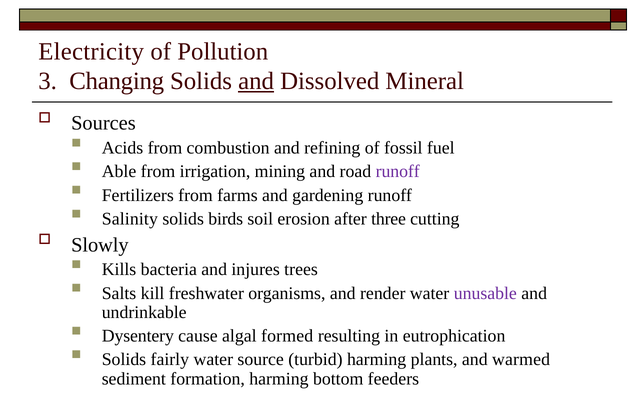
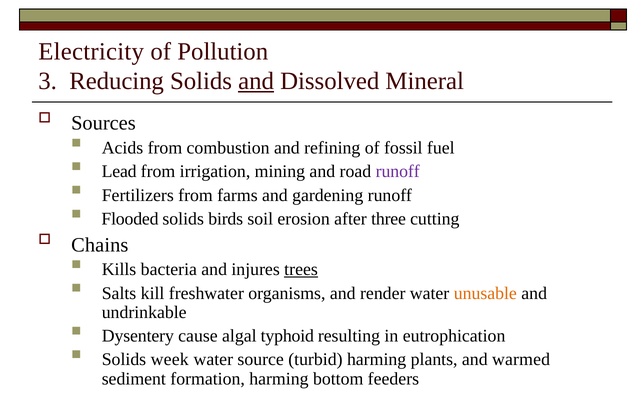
Changing: Changing -> Reducing
Able: Able -> Lead
Salinity: Salinity -> Flooded
Slowly: Slowly -> Chains
trees underline: none -> present
unusable colour: purple -> orange
formed: formed -> typhoid
fairly: fairly -> week
